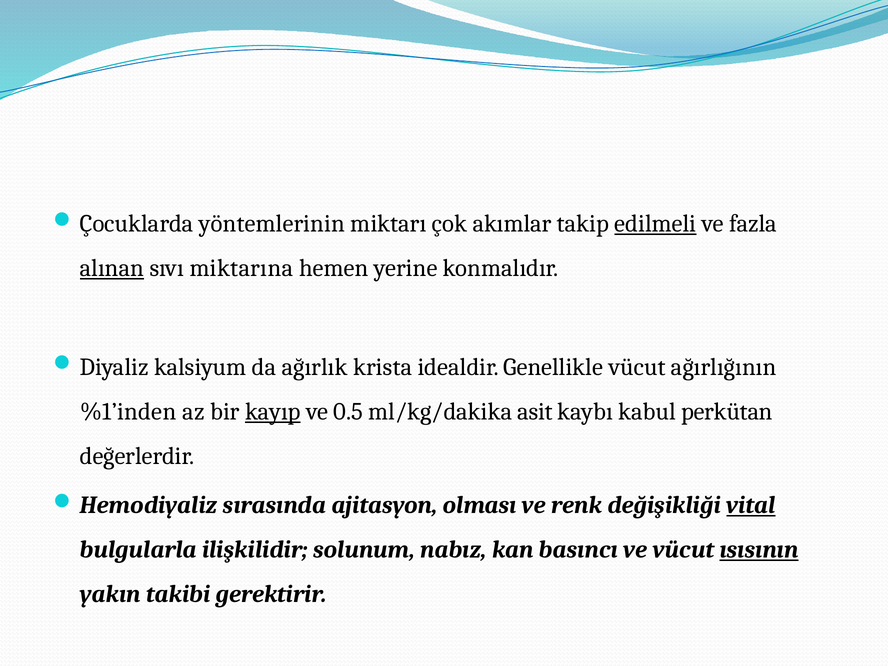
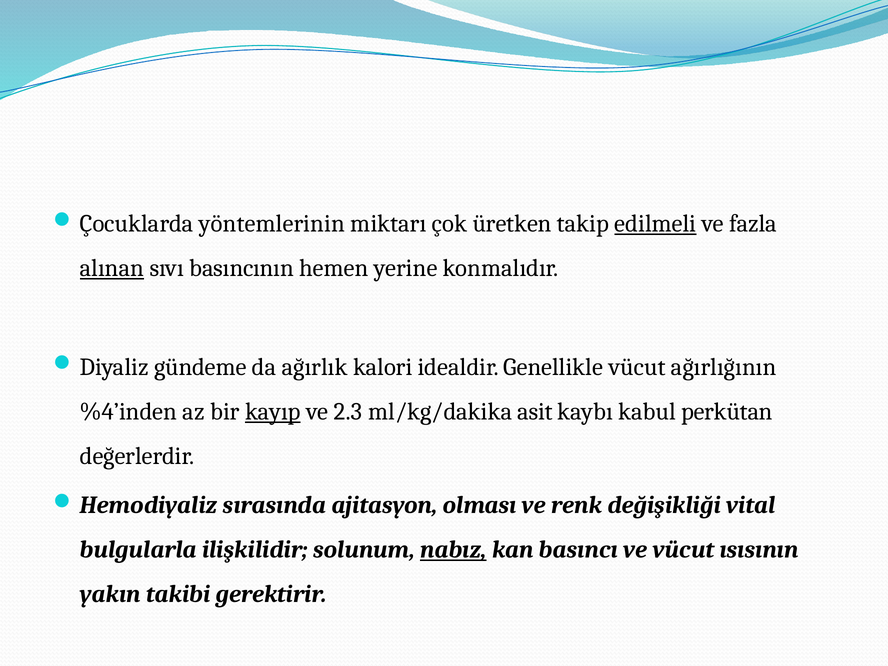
akımlar: akımlar -> üretken
miktarına: miktarına -> basıncının
kalsiyum: kalsiyum -> gündeme
krista: krista -> kalori
%1’inden: %1’inden -> %4’inden
0.5: 0.5 -> 2.3
vital underline: present -> none
nabız underline: none -> present
ısısının underline: present -> none
